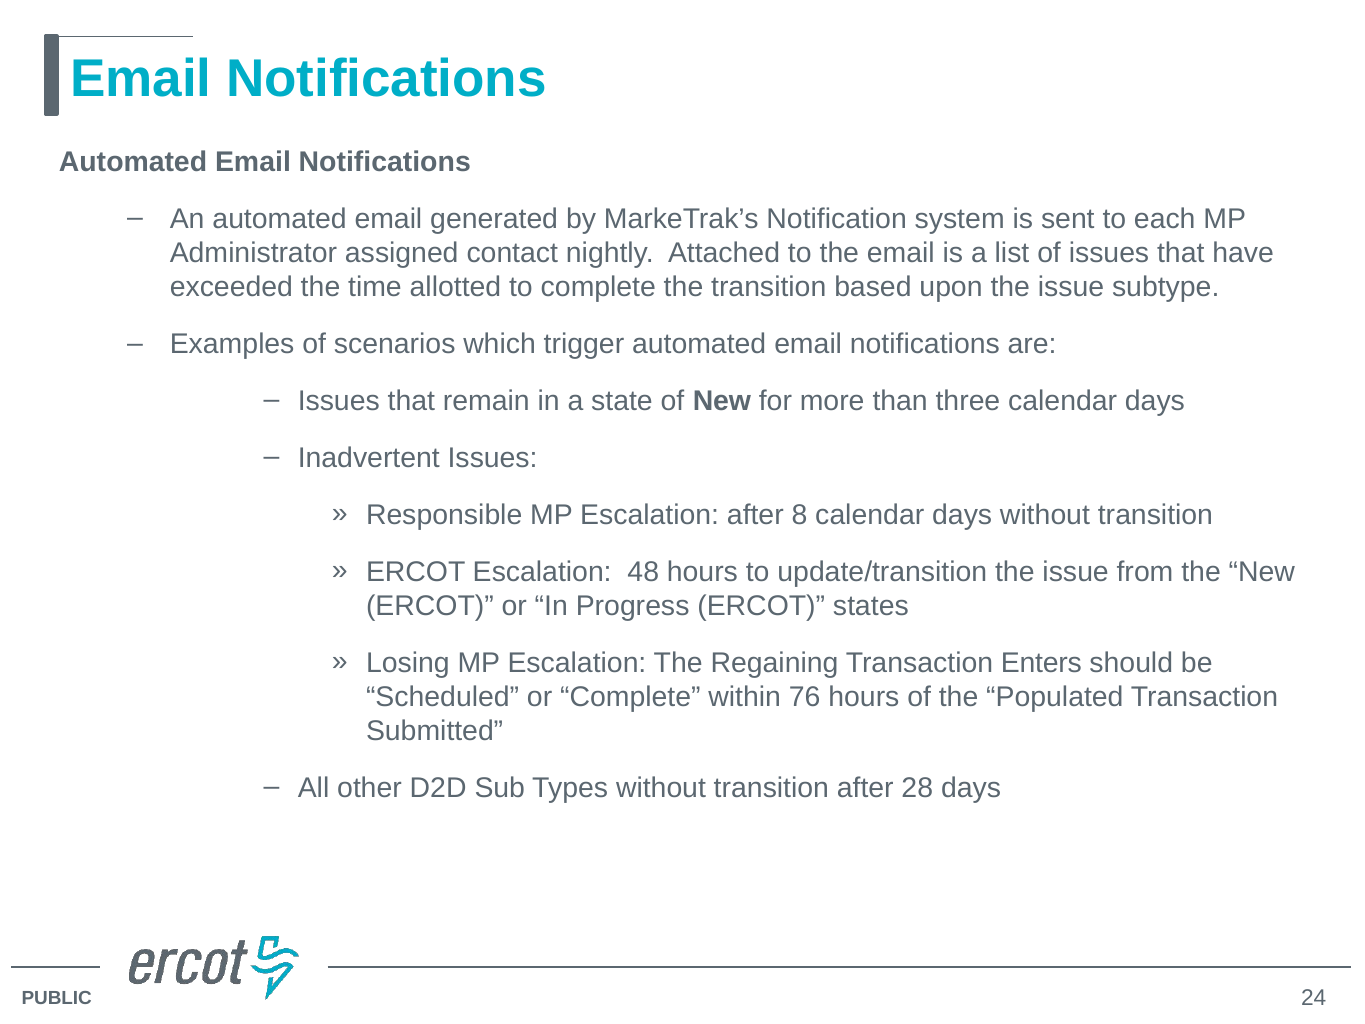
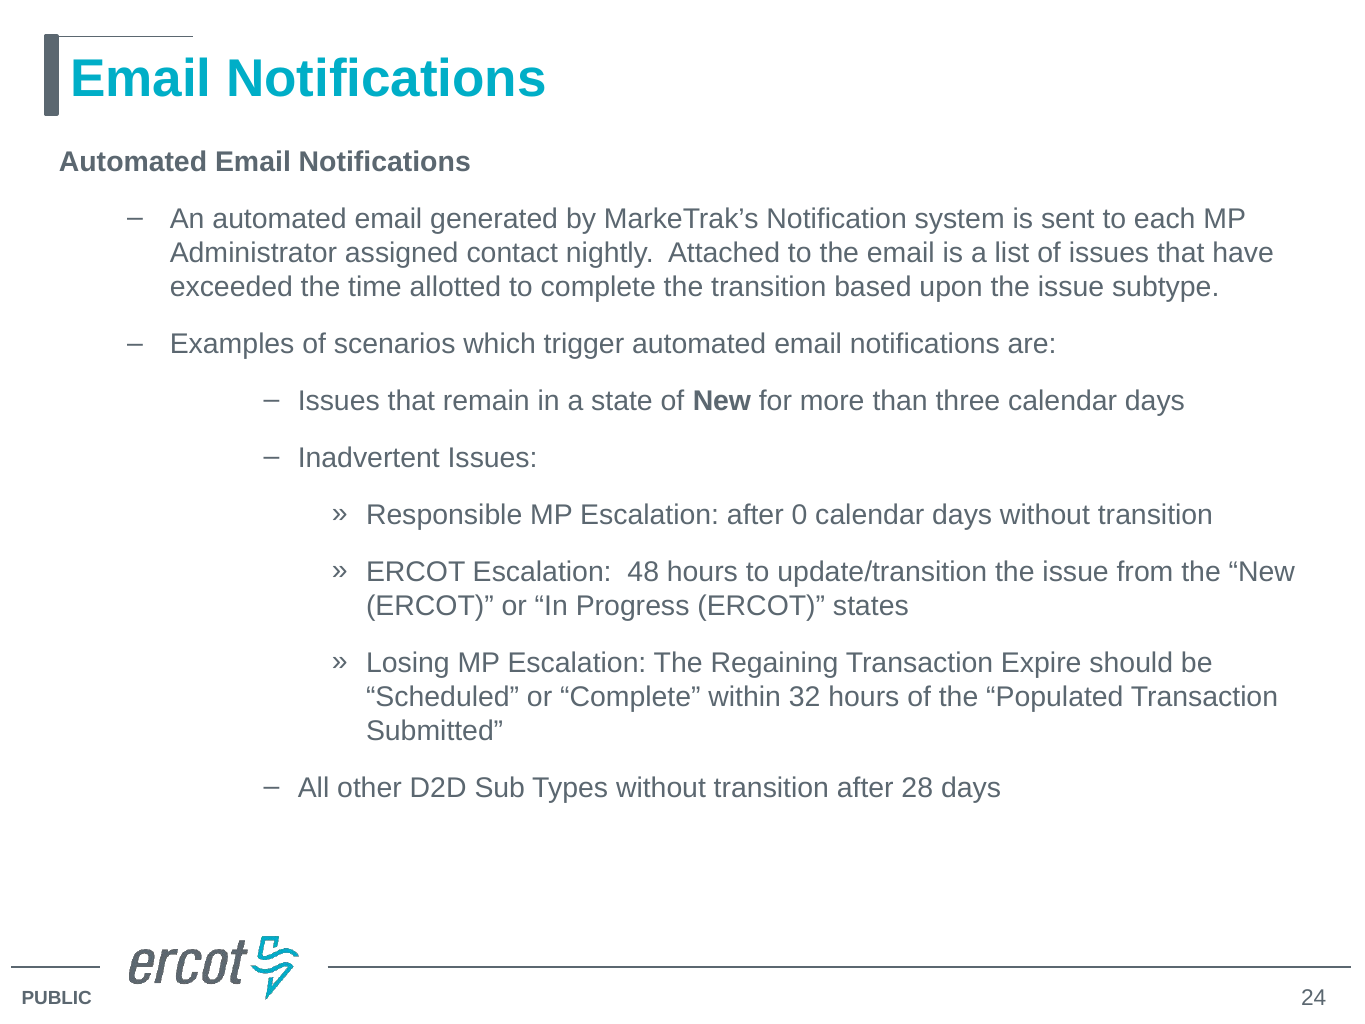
8: 8 -> 0
Enters: Enters -> Expire
76: 76 -> 32
